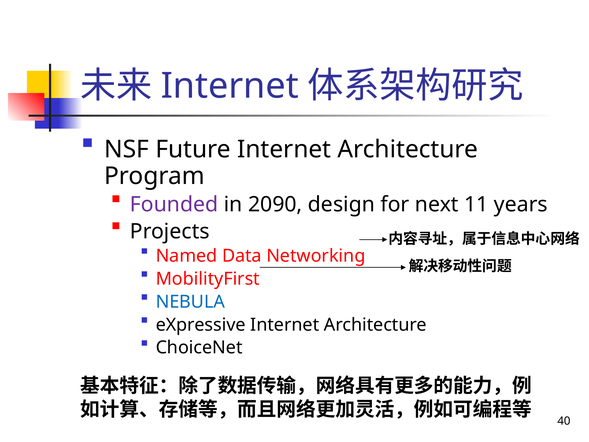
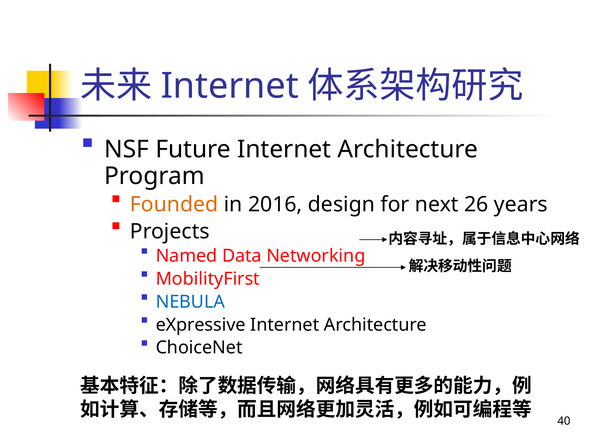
Founded colour: purple -> orange
2090: 2090 -> 2016
11: 11 -> 26
